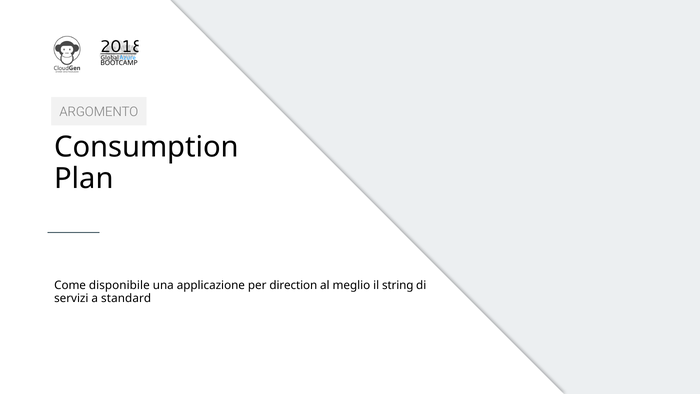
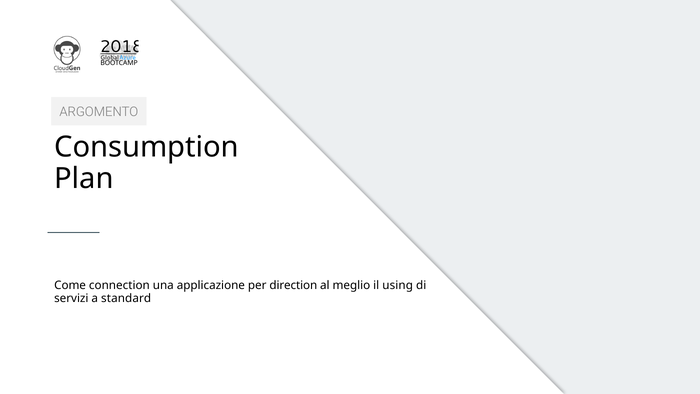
disponibile: disponibile -> connection
string: string -> using
